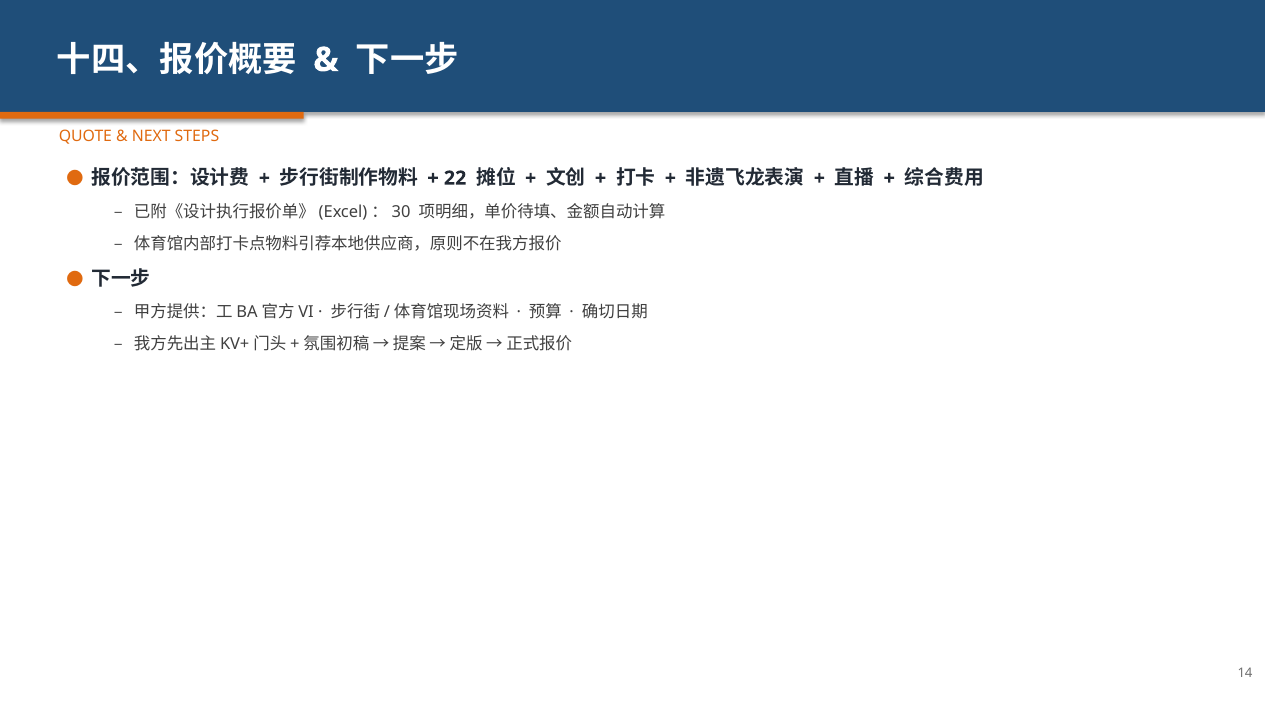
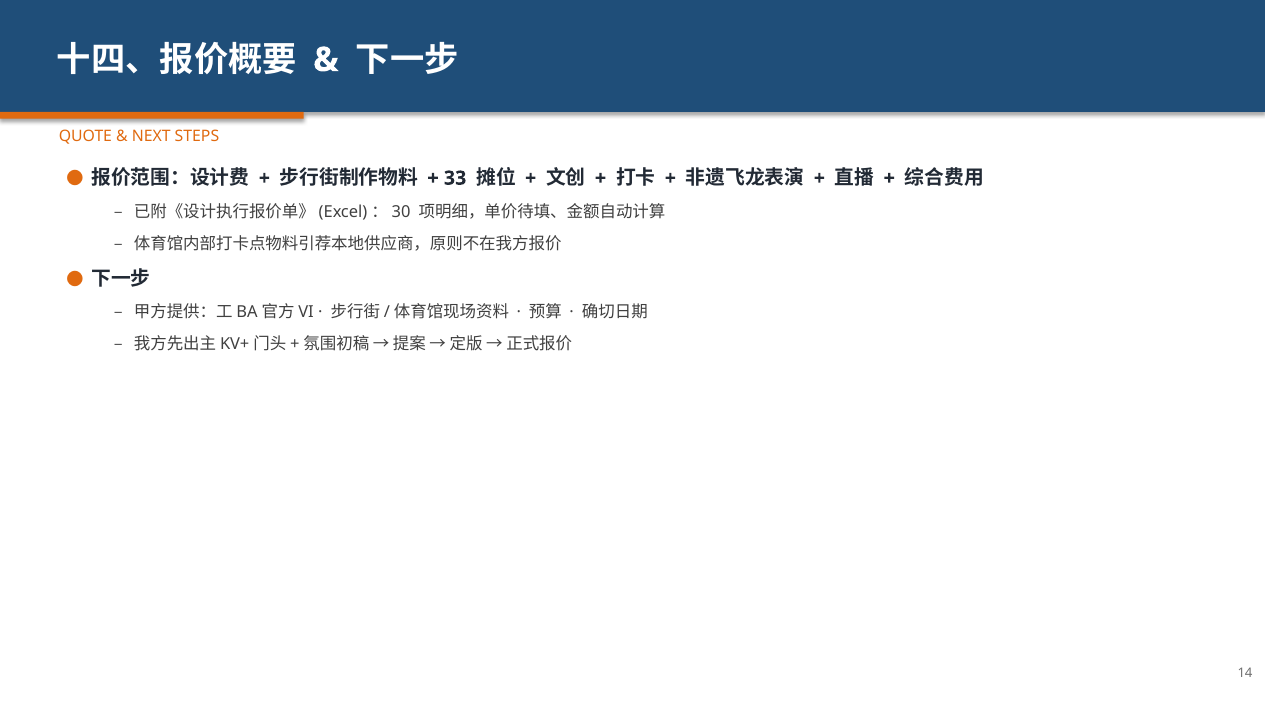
22: 22 -> 33
